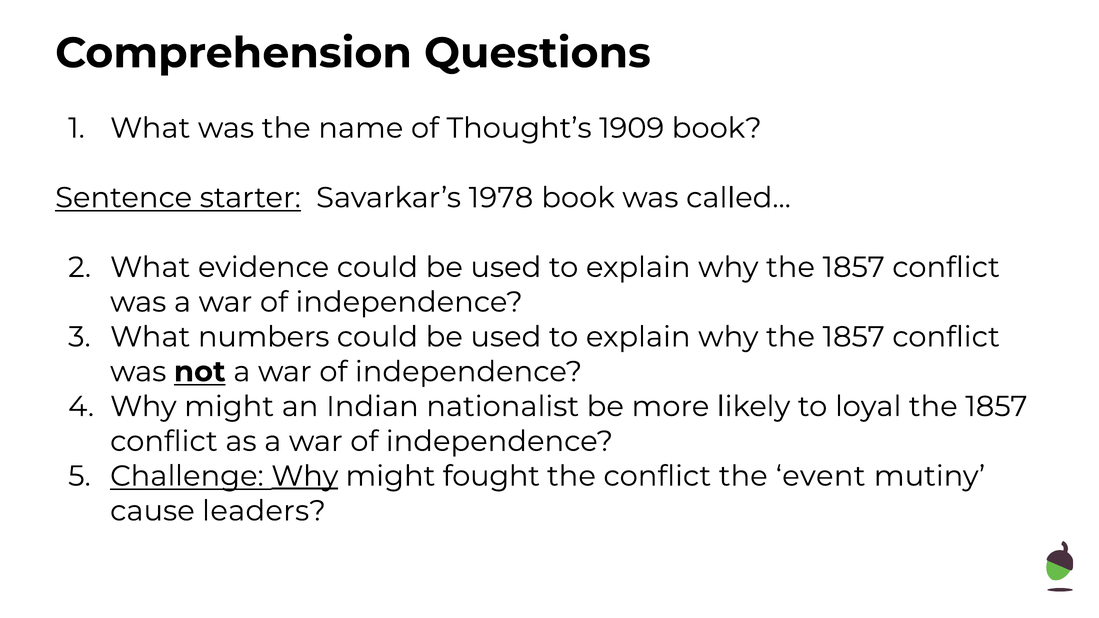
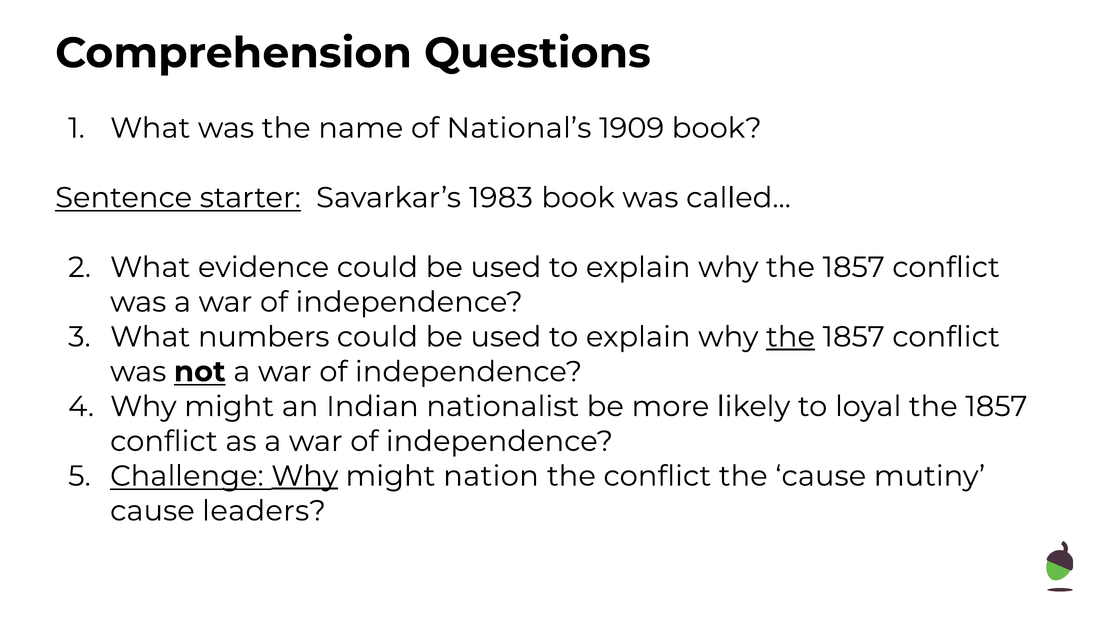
Thought’s: Thought’s -> National’s
1978: 1978 -> 1983
the at (790, 337) underline: none -> present
fought: fought -> nation
the event: event -> cause
